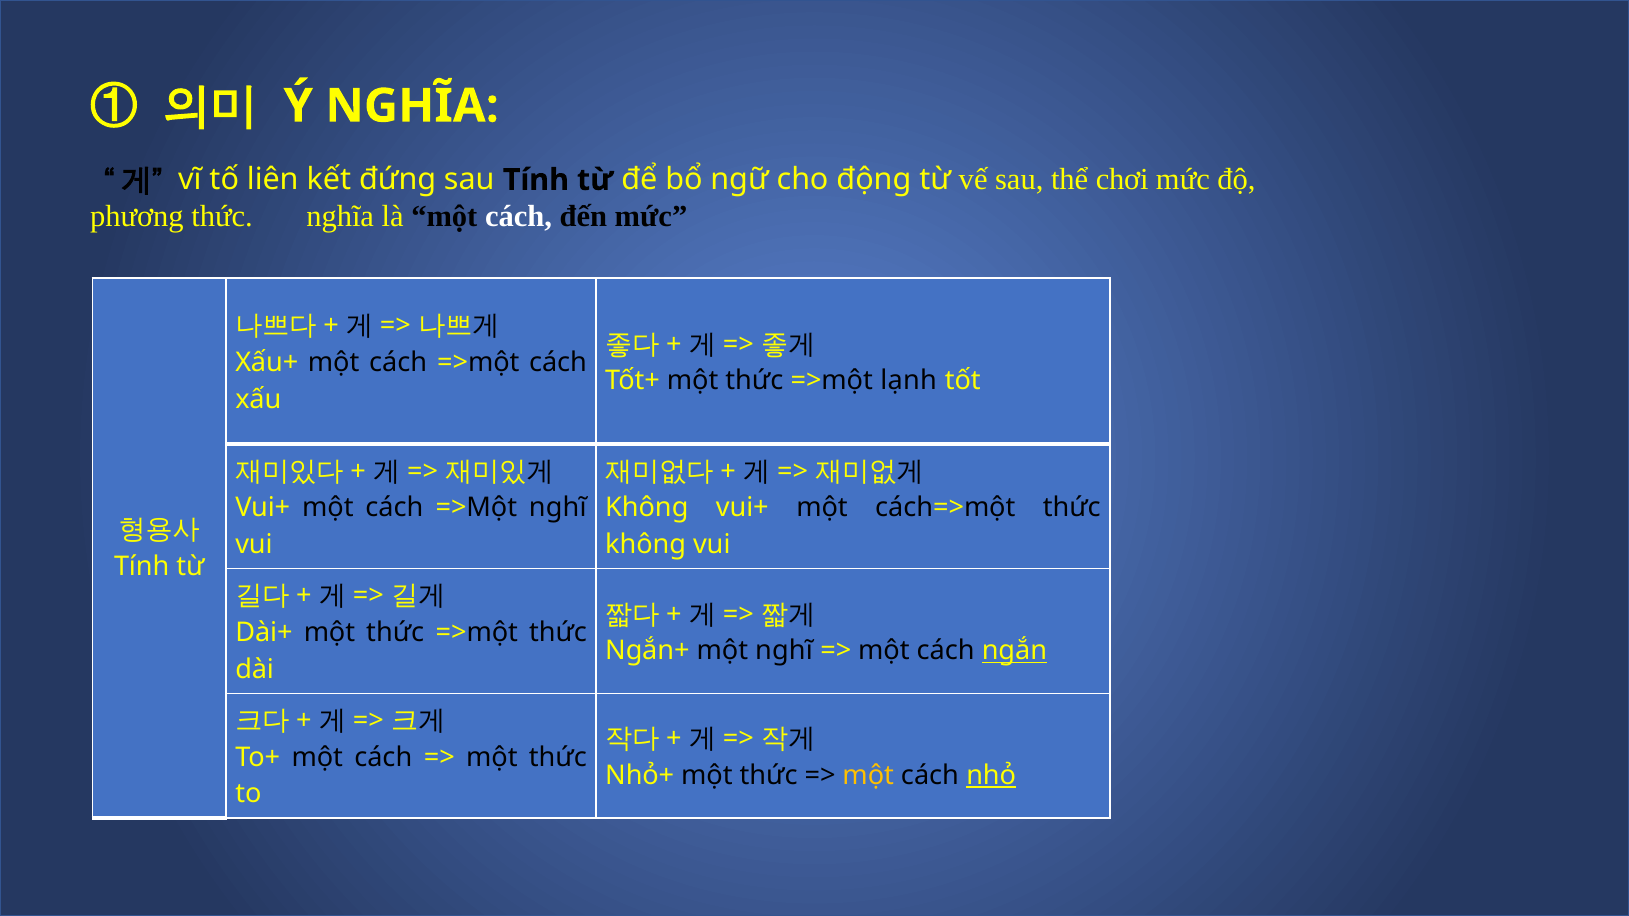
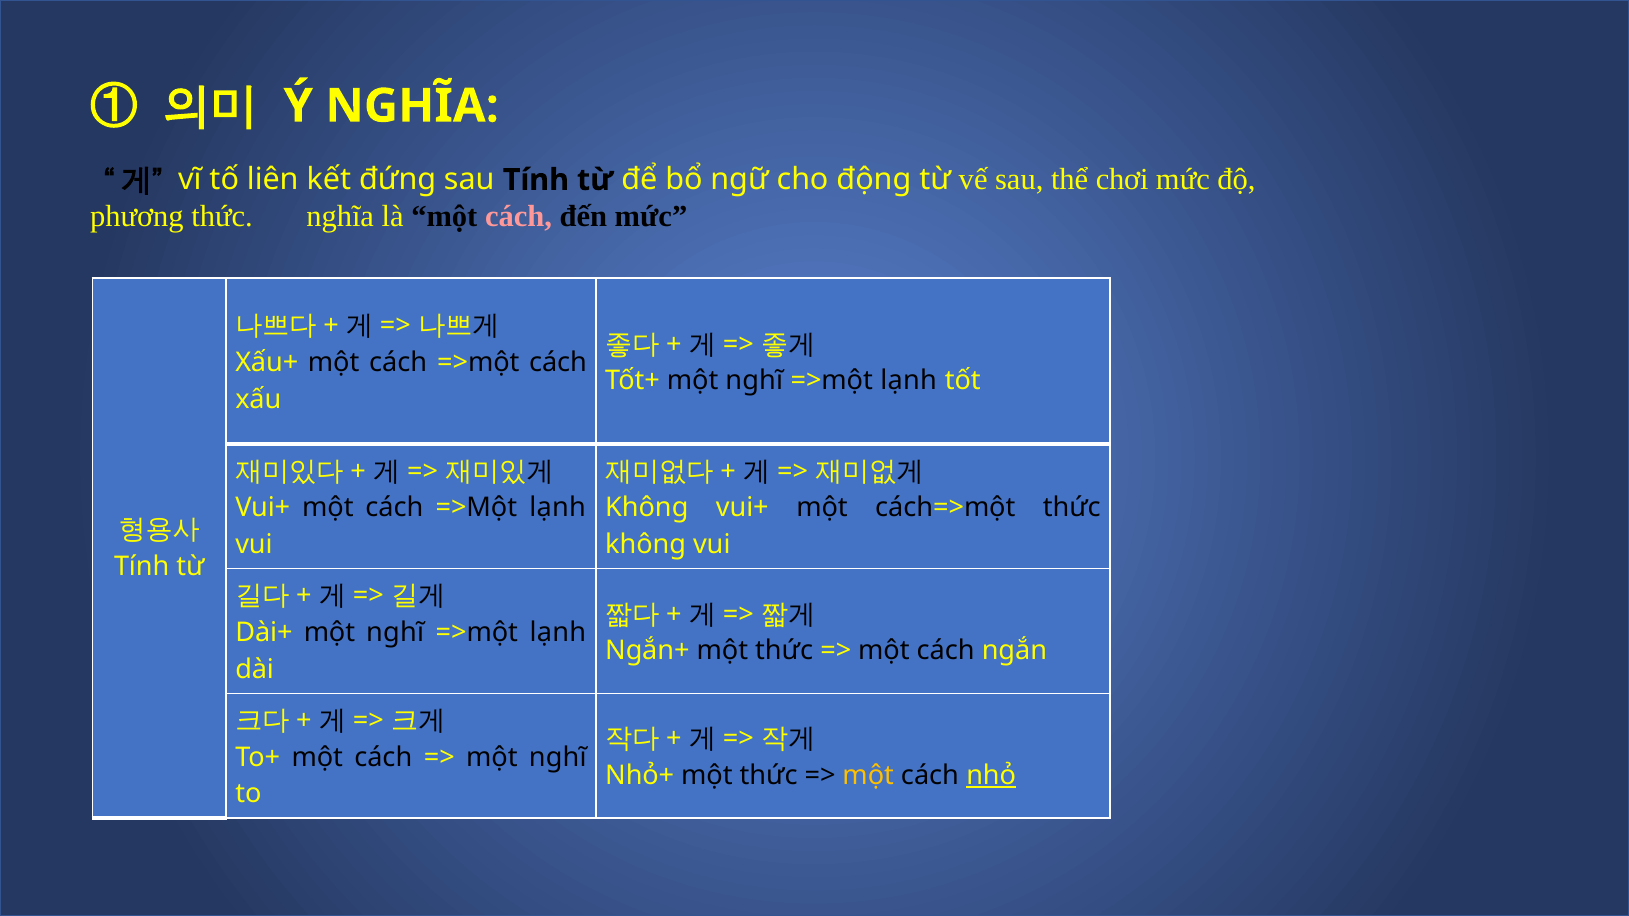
cách at (518, 217) colour: white -> pink
Tốt+ một thức: thức -> nghĩ
cách =>Một nghĩ: nghĩ -> lạnh
Dài+ một thức: thức -> nghĩ
thức at (558, 633): thức -> lạnh
Ngắn+ một nghĩ: nghĩ -> thức
ngắn underline: present -> none
thức at (558, 757): thức -> nghĩ
